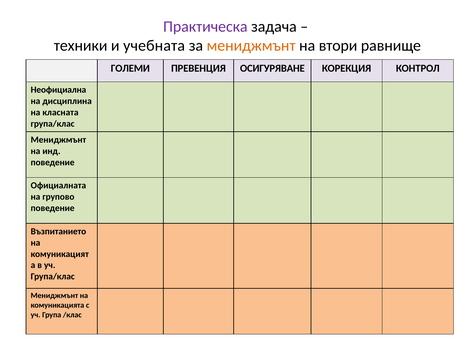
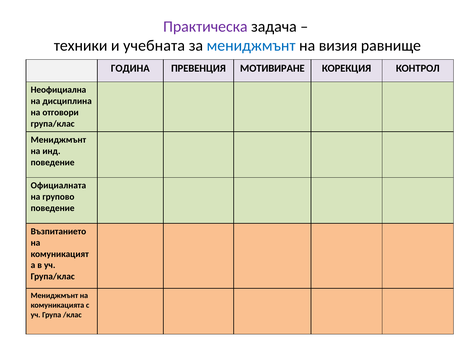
мениджмънт at (251, 46) colour: orange -> blue
втори: втори -> визия
ГОЛЕМИ: ГОЛЕМИ -> ГОДИНА
ОСИГУРЯВАНЕ: ОСИГУРЯВАНЕ -> МОТИВИРАНЕ
класната: класната -> отговори
